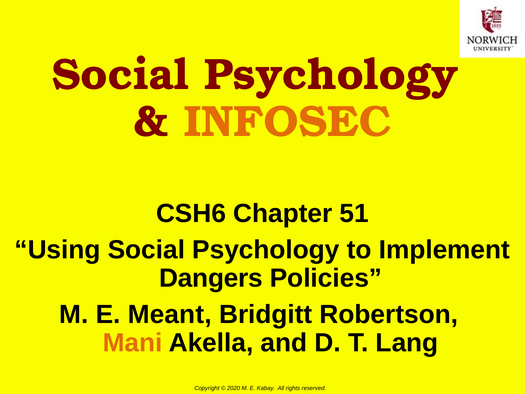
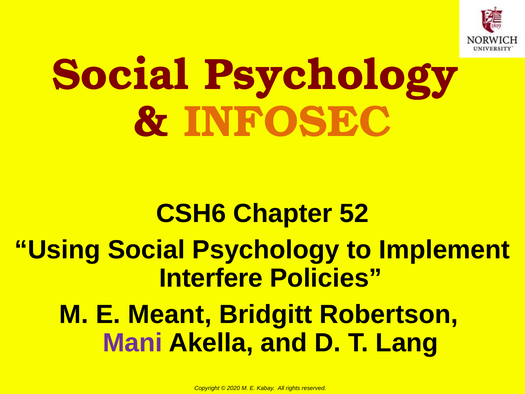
51: 51 -> 52
Dangers: Dangers -> Interfere
Mani colour: orange -> purple
